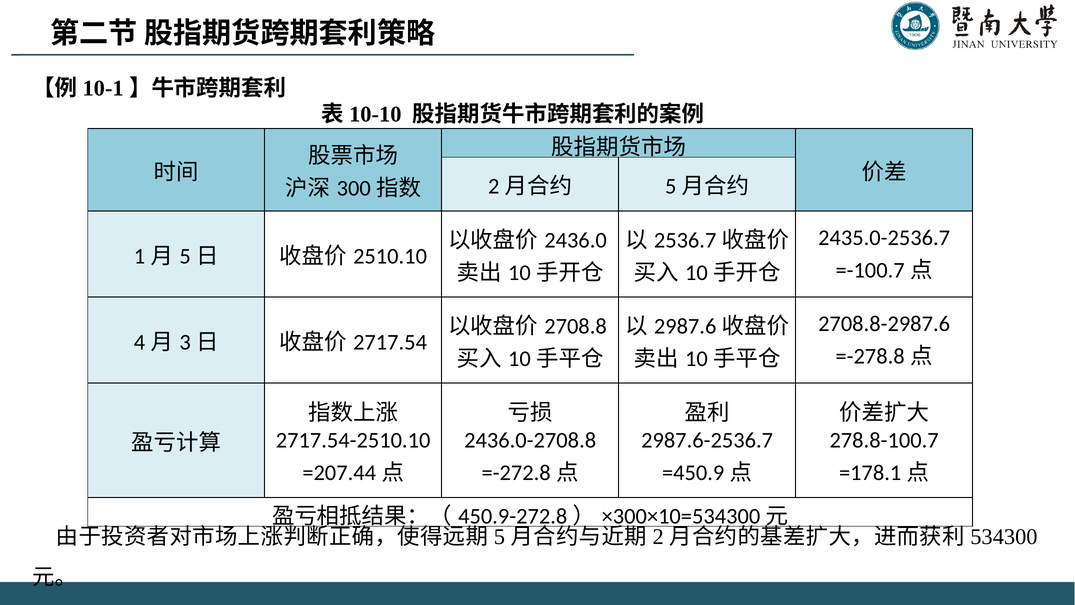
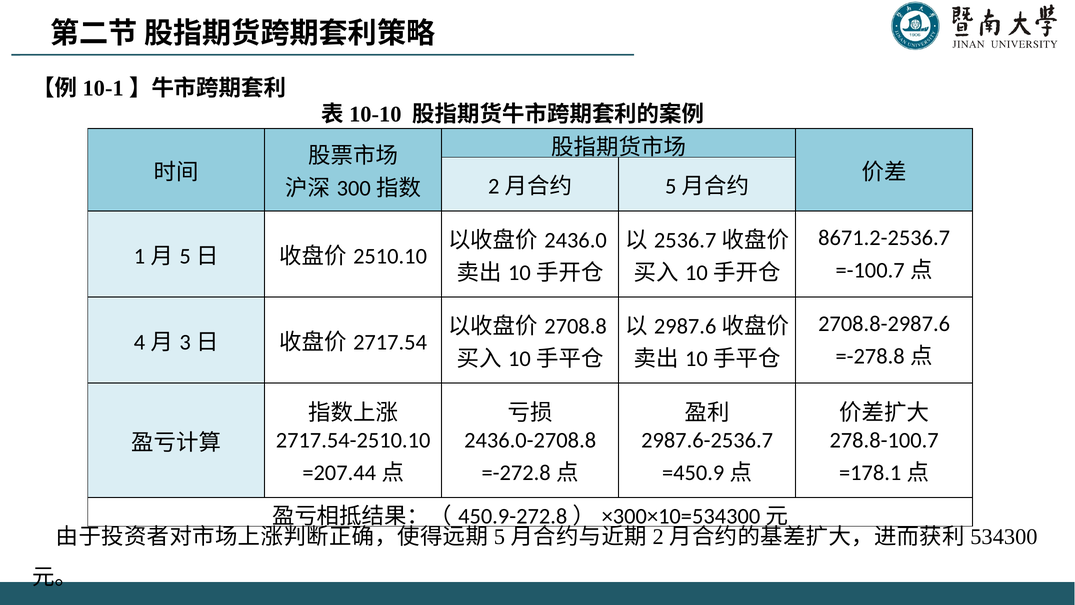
2435.0-2536.7: 2435.0-2536.7 -> 8671.2-2536.7
